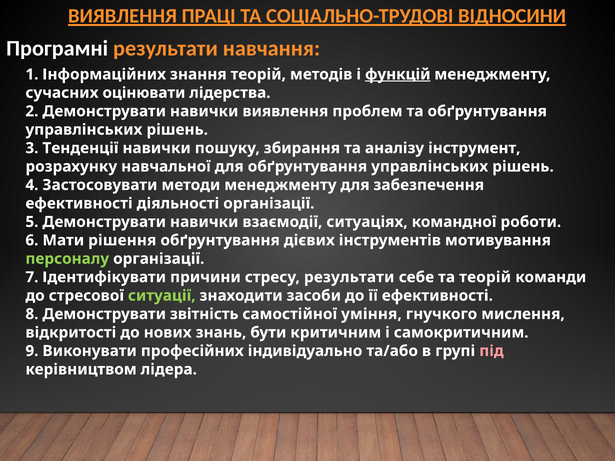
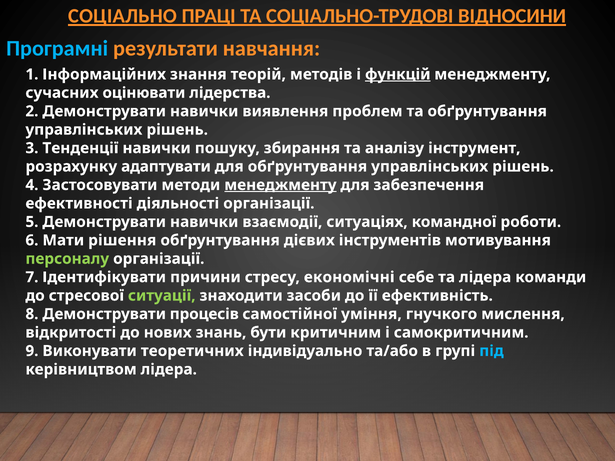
ВИЯВЛЕННЯ at (123, 16): ВИЯВЛЕННЯ -> СОЦІАЛЬНО
Програмні colour: white -> light blue
навчальної: навчальної -> адаптувати
менеджменту at (280, 185) underline: none -> present
стресу результати: результати -> економічні
та теорій: теорій -> лідера
її ефективності: ефективності -> ефективність
звітність: звітність -> процесів
професійних: професійних -> теоретичних
під colour: pink -> light blue
